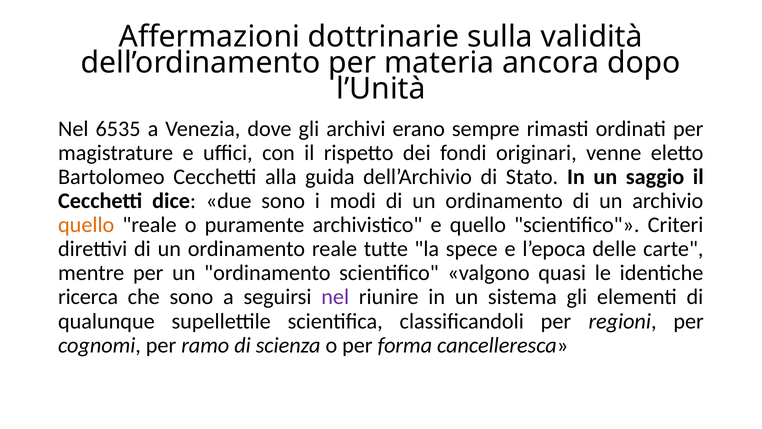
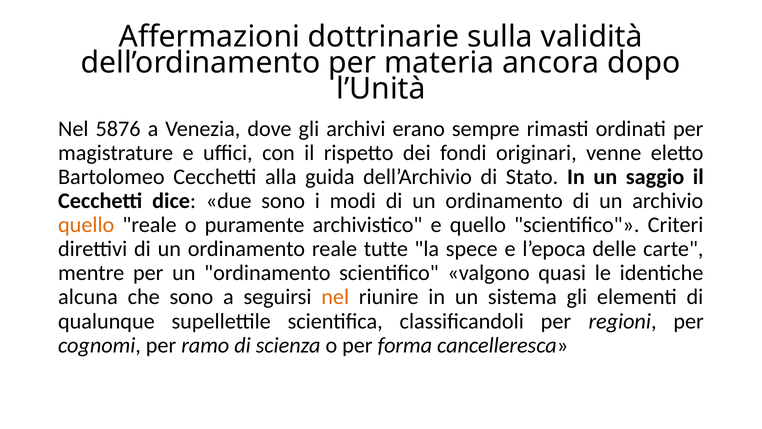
6535: 6535 -> 5876
ricerca: ricerca -> alcuna
nel at (335, 297) colour: purple -> orange
